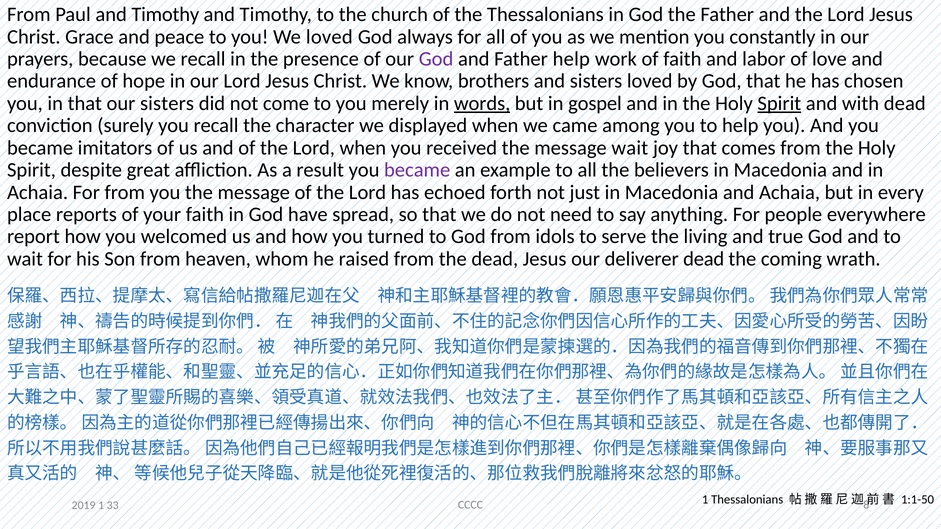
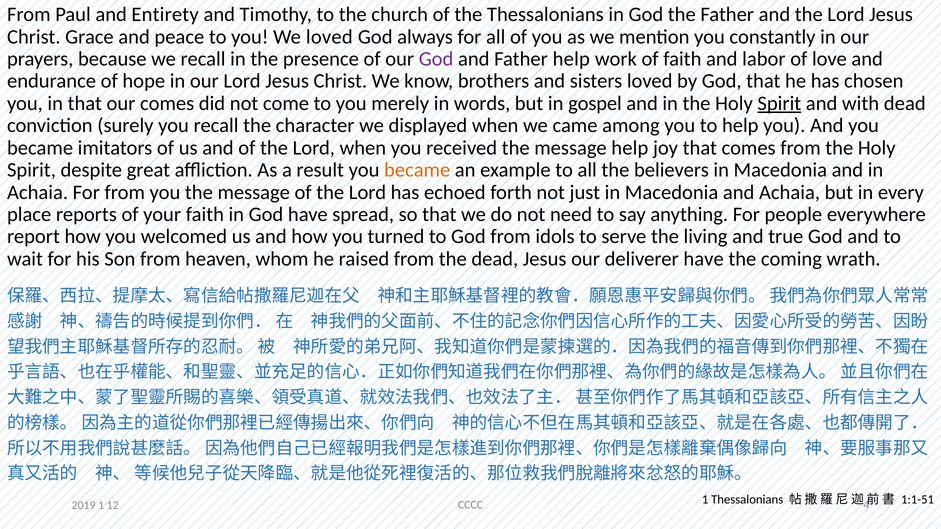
Paul and Timothy: Timothy -> Entirety
our sisters: sisters -> comes
words underline: present -> none
message wait: wait -> help
became at (417, 170) colour: purple -> orange
deliverer dead: dead -> have
1:1-50: 1:1-50 -> 1:1-51
8: 8 -> 4
33: 33 -> 12
